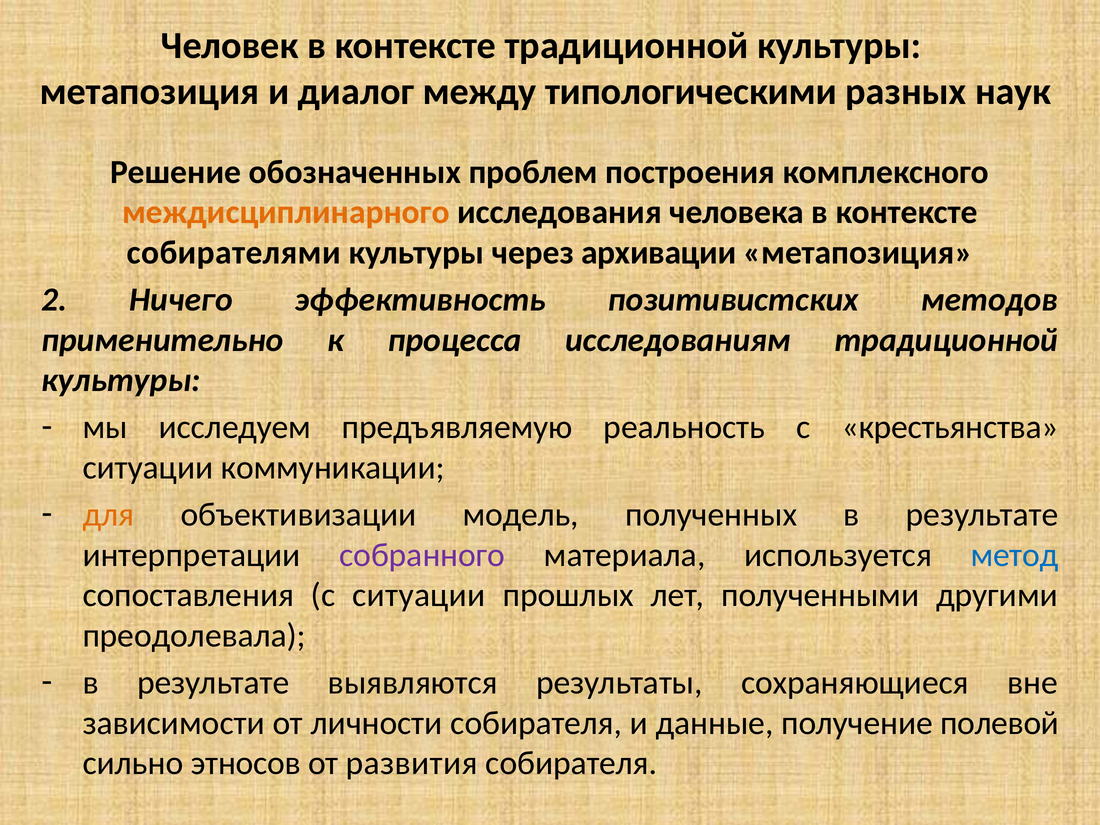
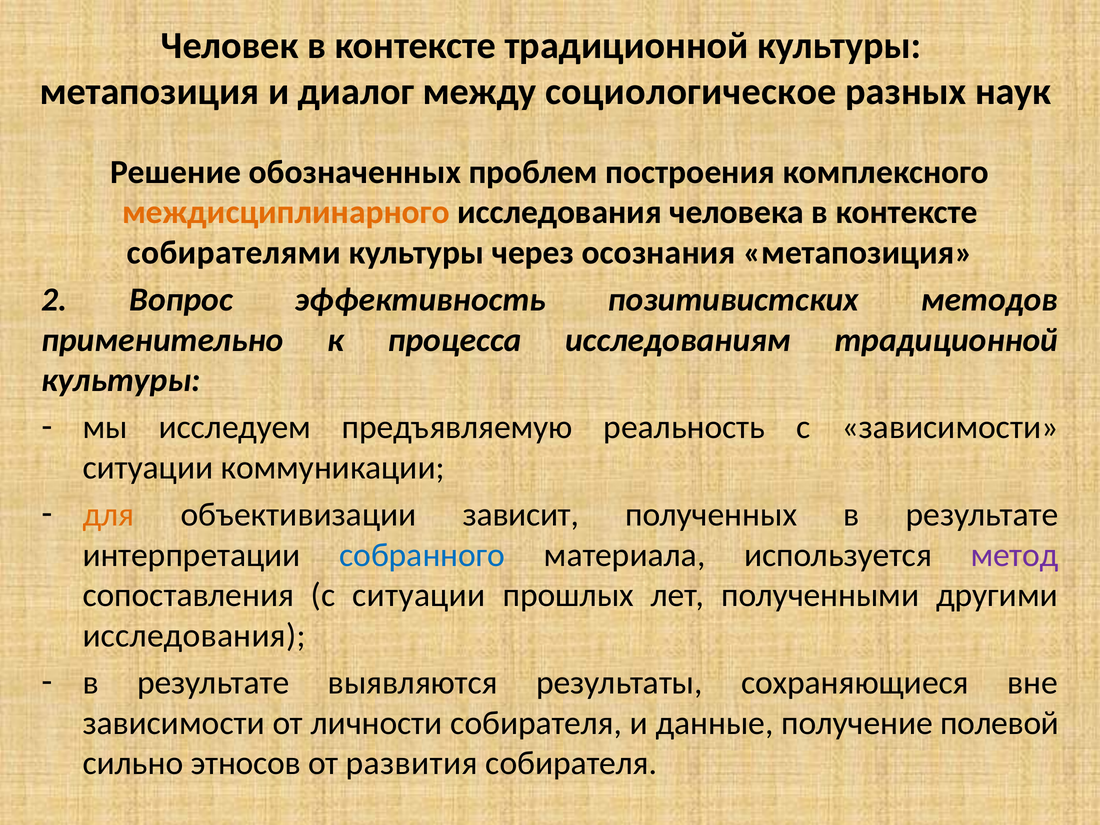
типологическими: типологическими -> социологическое
архивации: архивации -> осознания
Ничего: Ничего -> Вопрос
с крестьянства: крестьянства -> зависимости
модель: модель -> зависит
собранного colour: purple -> blue
метод colour: blue -> purple
преодолевала at (194, 636): преодолевала -> исследования
